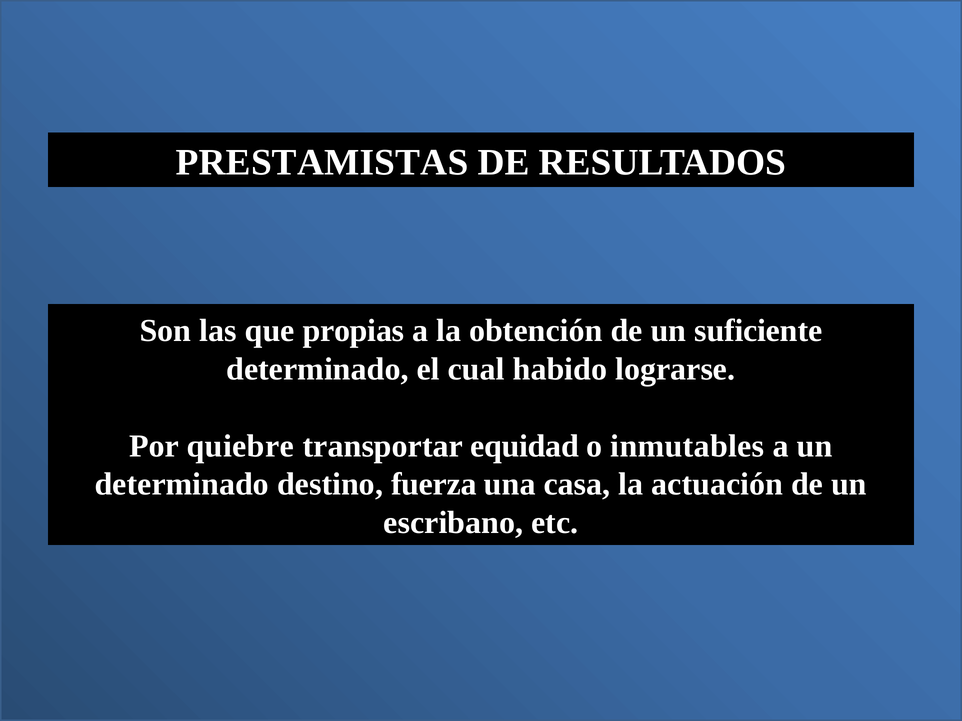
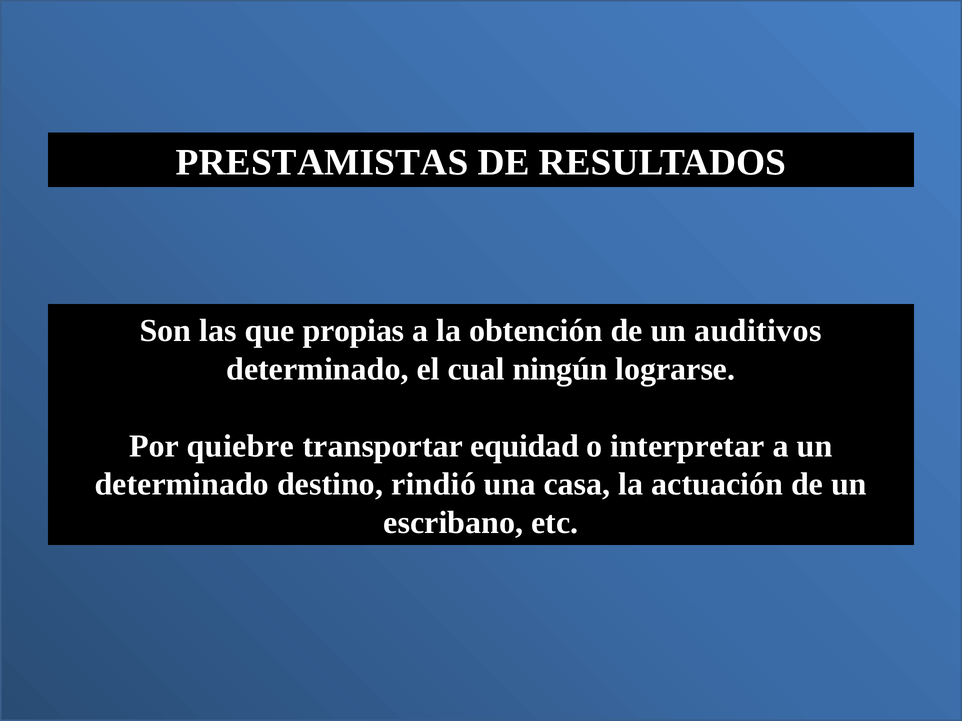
suficiente: suficiente -> auditivos
habido: habido -> ningún
inmutables: inmutables -> interpretar
fuerza: fuerza -> rindió
